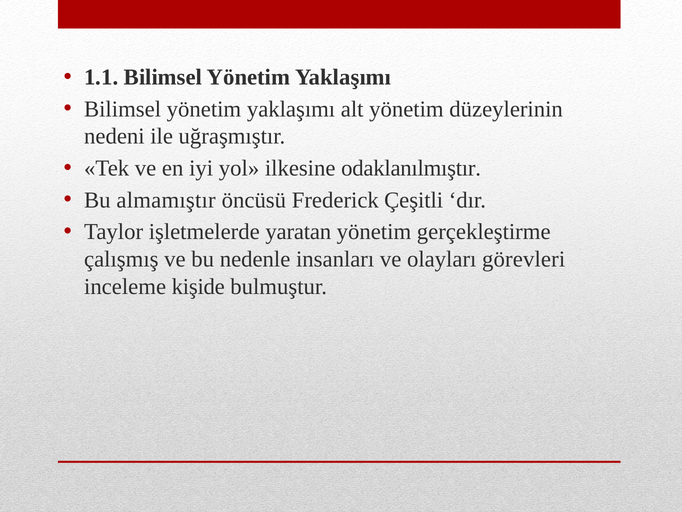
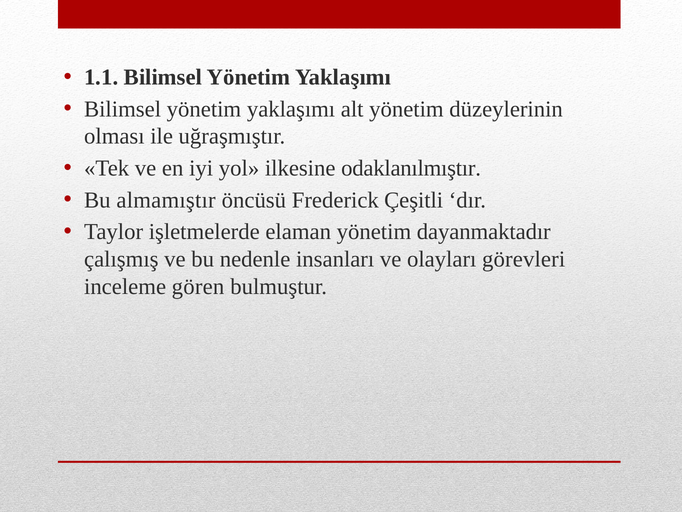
nedeni: nedeni -> olması
yaratan: yaratan -> elaman
gerçekleştirme: gerçekleştirme -> dayanmaktadır
kişide: kişide -> gören
